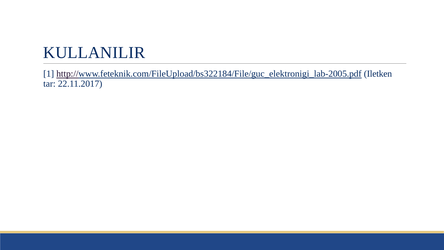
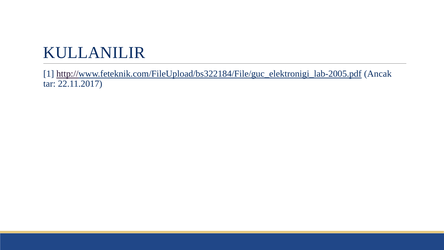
Iletken: Iletken -> Ancak
